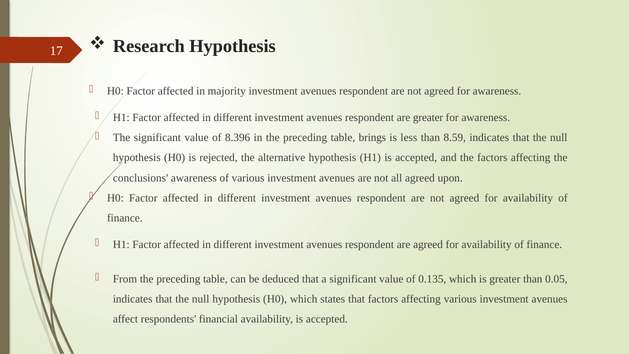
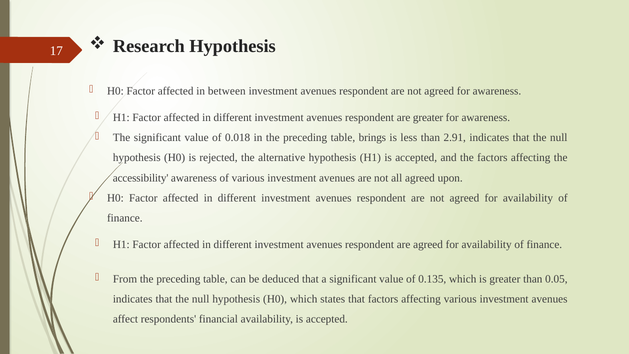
majority: majority -> between
8.396: 8.396 -> 0.018
8.59: 8.59 -> 2.91
conclusions: conclusions -> accessibility
